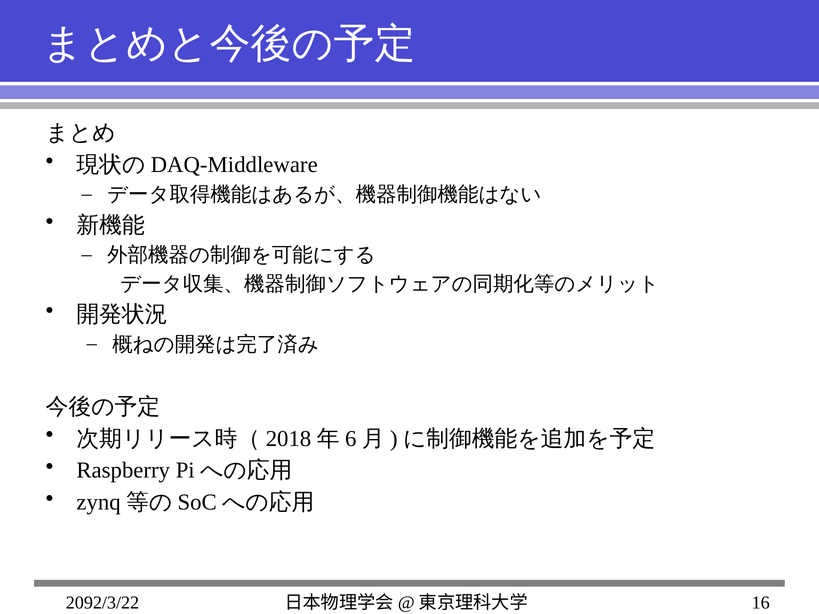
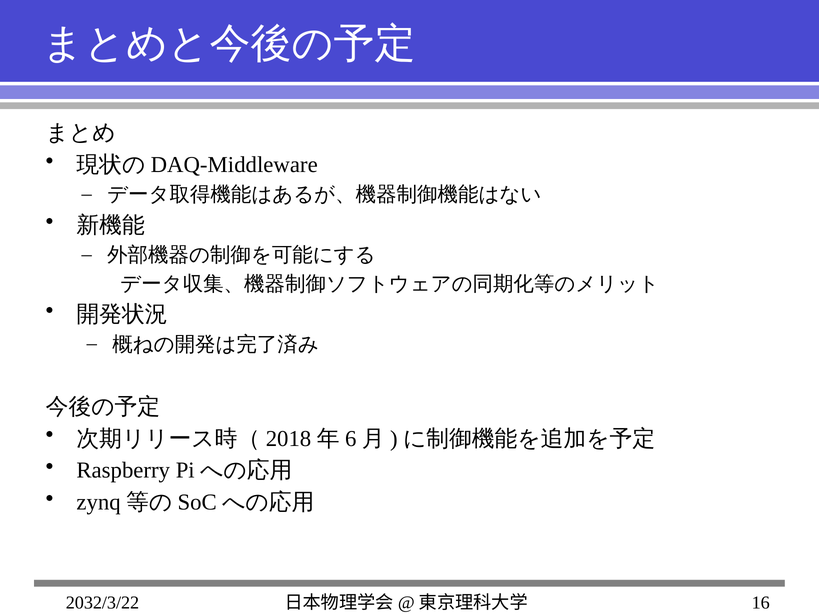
2092/3/22: 2092/3/22 -> 2032/3/22
